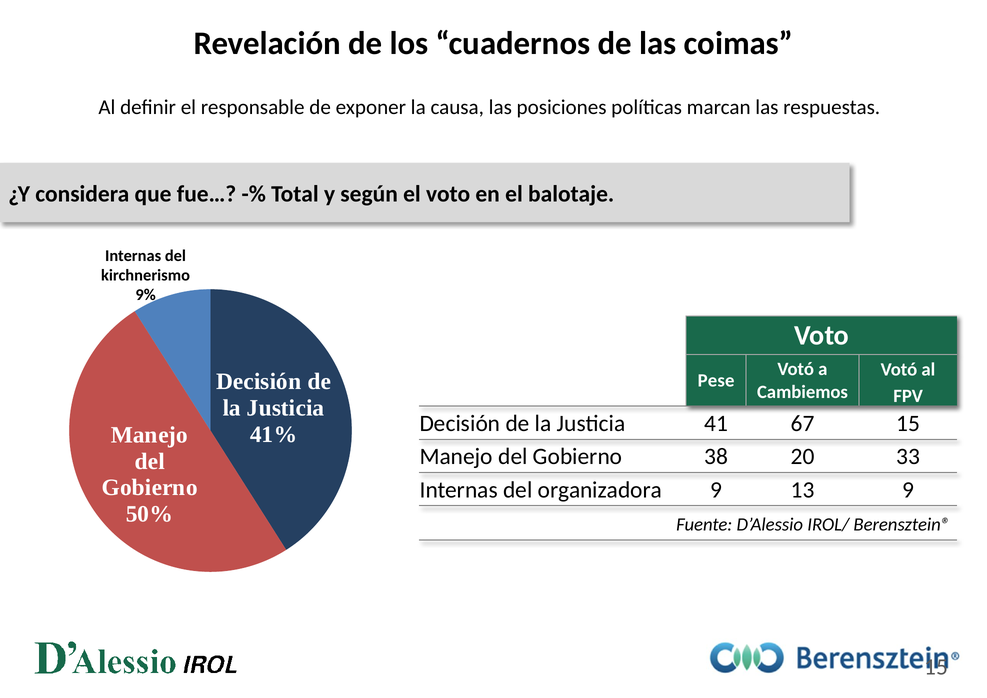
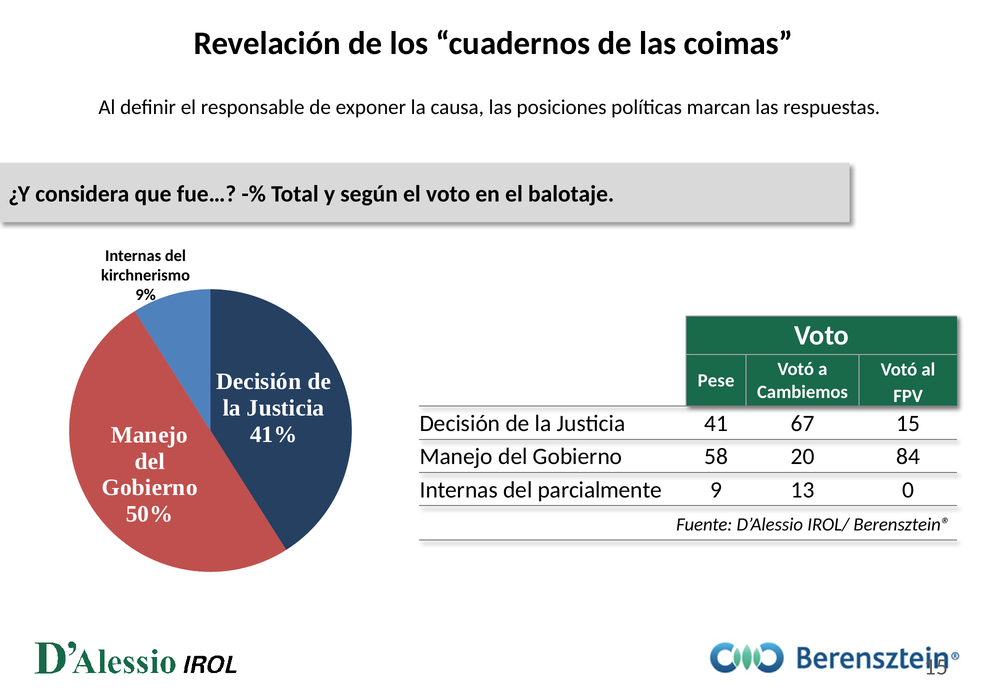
38: 38 -> 58
33: 33 -> 84
organizadora: organizadora -> parcialmente
13 9: 9 -> 0
